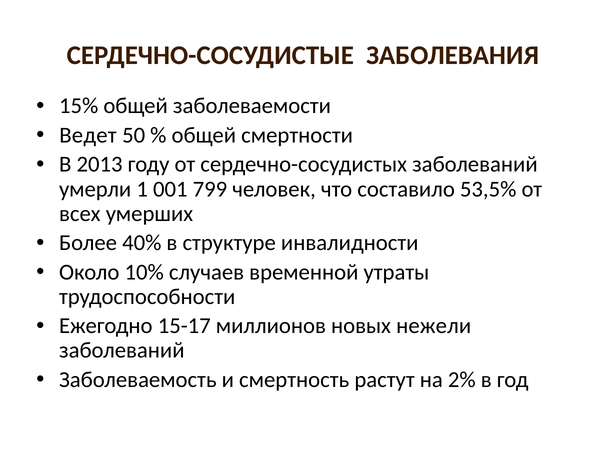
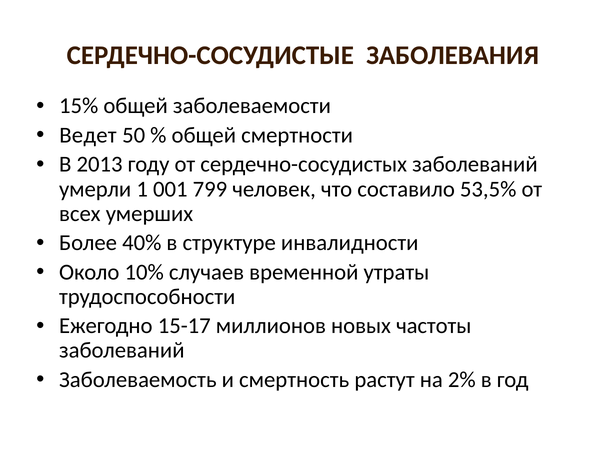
нежели: нежели -> частоты
